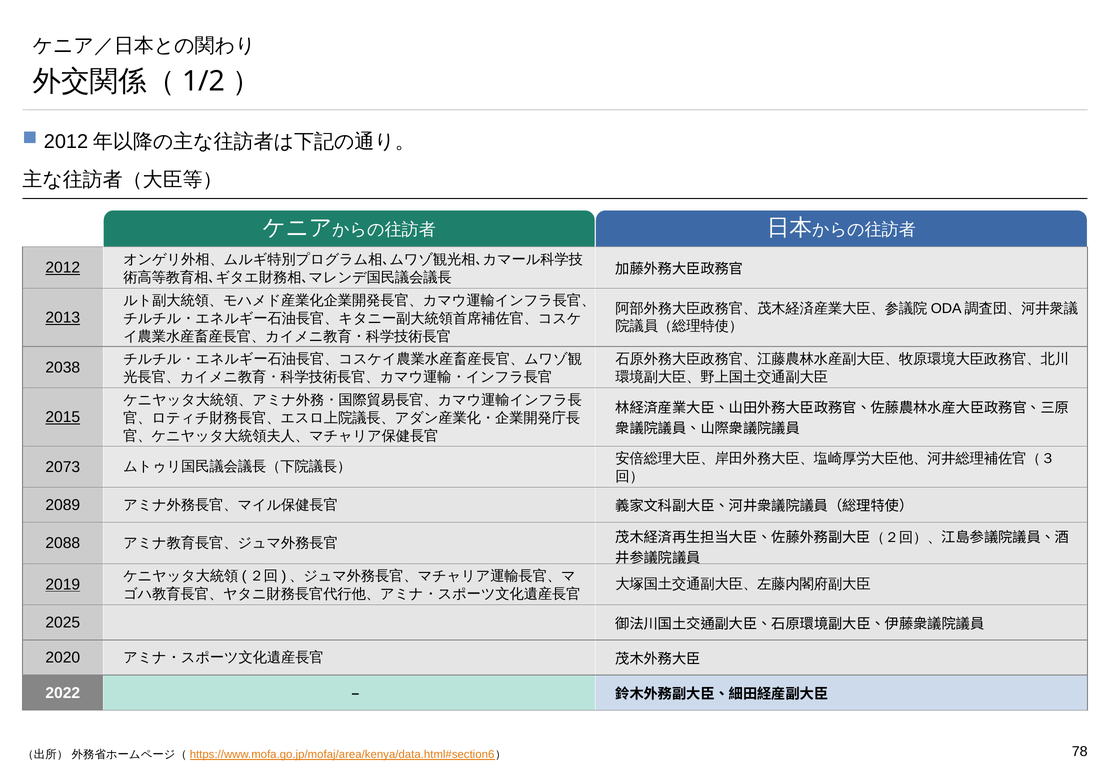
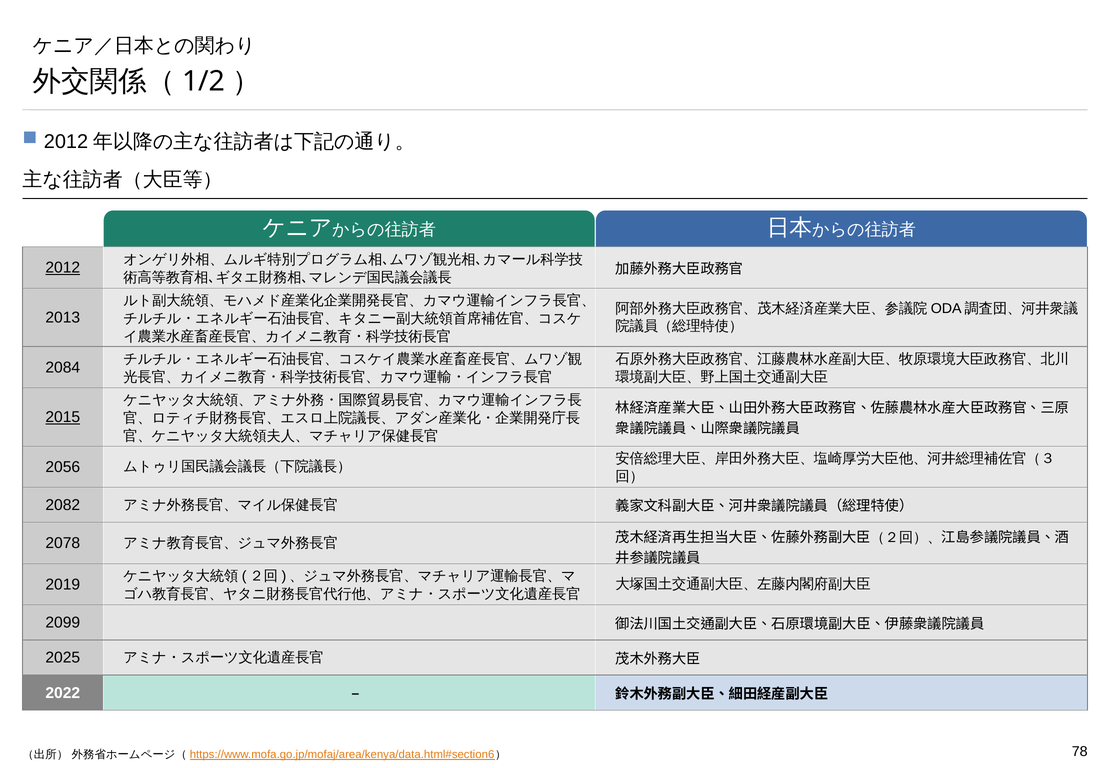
2013 underline: present -> none
2038: 2038 -> 2084
2073: 2073 -> 2056
2089: 2089 -> 2082
2088: 2088 -> 2078
2019 underline: present -> none
2025: 2025 -> 2099
2020: 2020 -> 2025
